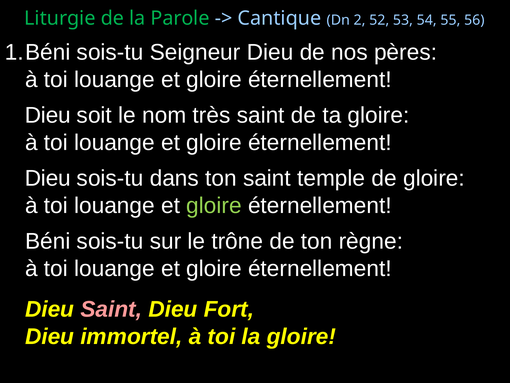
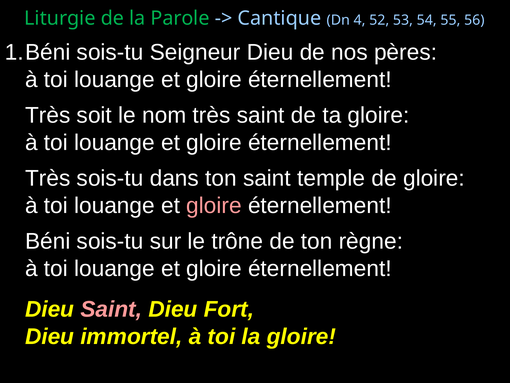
2: 2 -> 4
Dieu at (48, 115): Dieu -> Très
Dieu at (48, 178): Dieu -> Très
gloire at (214, 205) colour: light green -> pink
